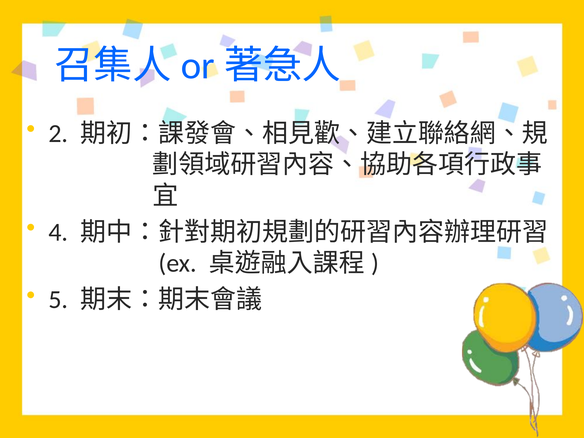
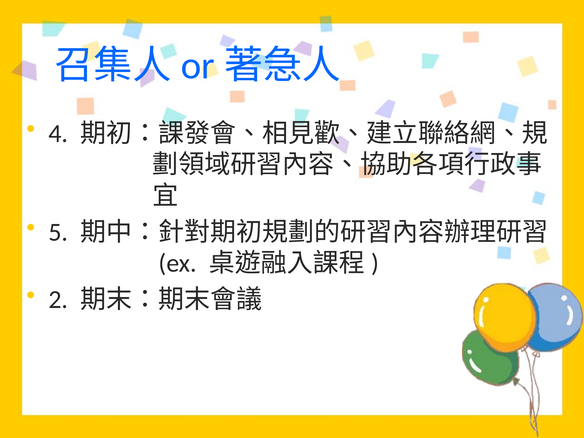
2: 2 -> 4
4: 4 -> 5
5: 5 -> 2
